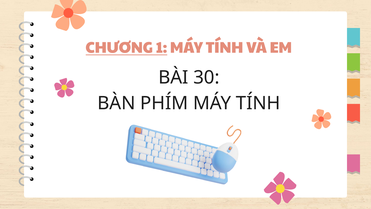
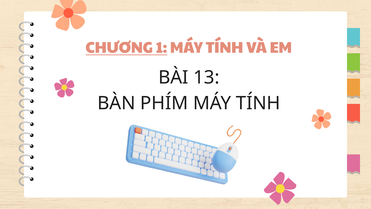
30: 30 -> 13
